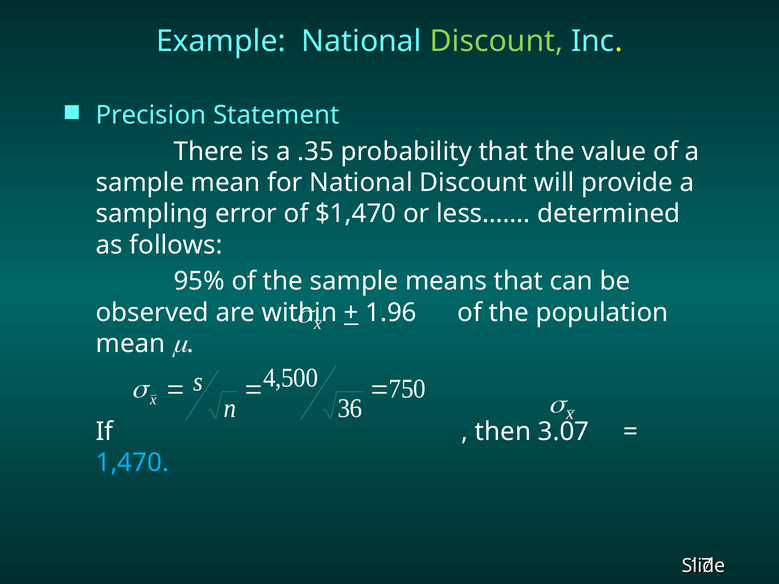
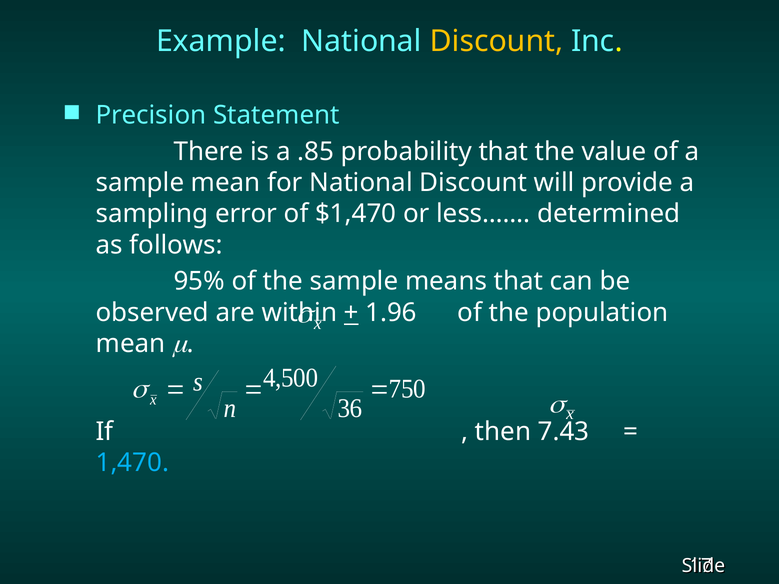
Discount at (496, 41) colour: light green -> yellow
.35: .35 -> .85
3.07: 3.07 -> 7.43
